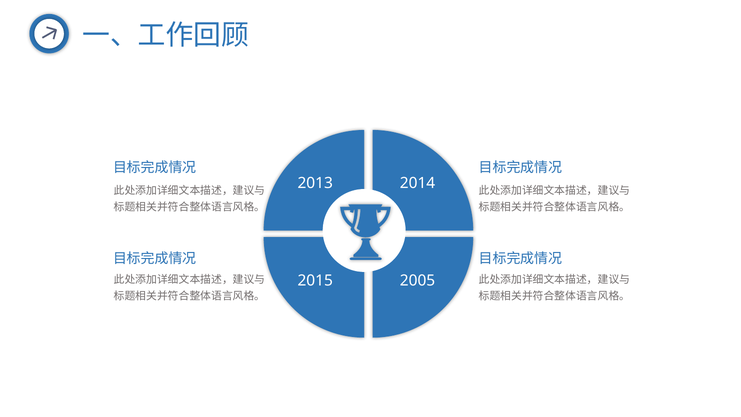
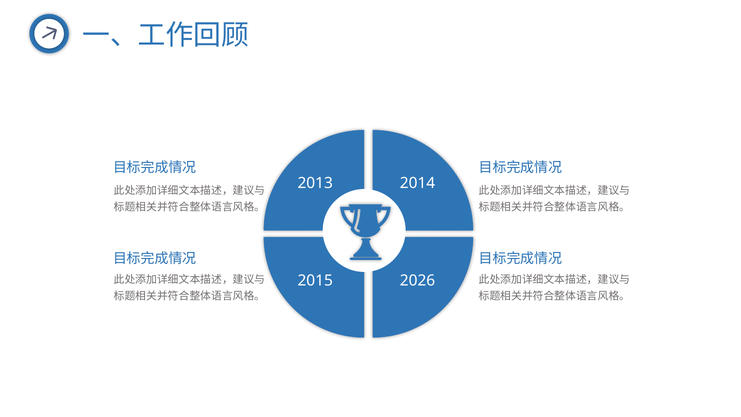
2005: 2005 -> 2026
